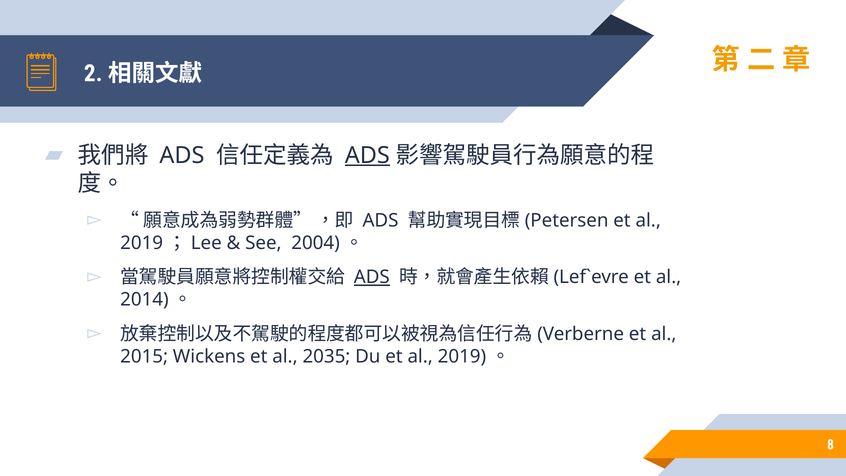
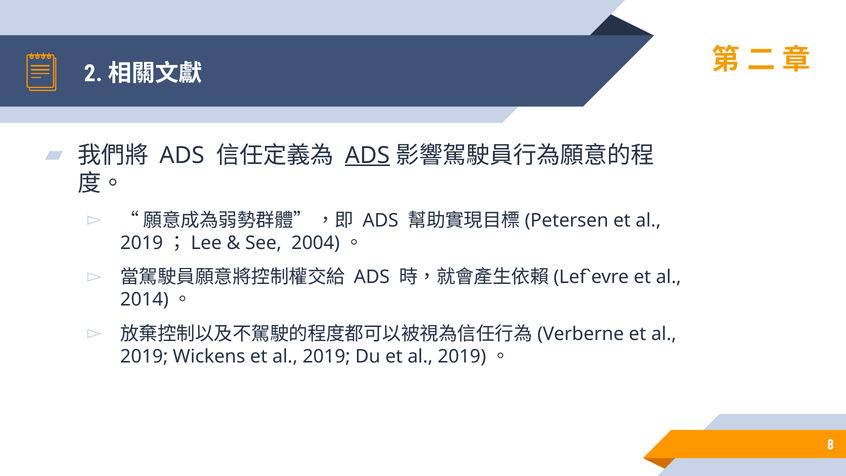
ADS at (372, 277) underline: present -> none
2015 at (144, 356): 2015 -> 2019
Wickens et al 2035: 2035 -> 2019
